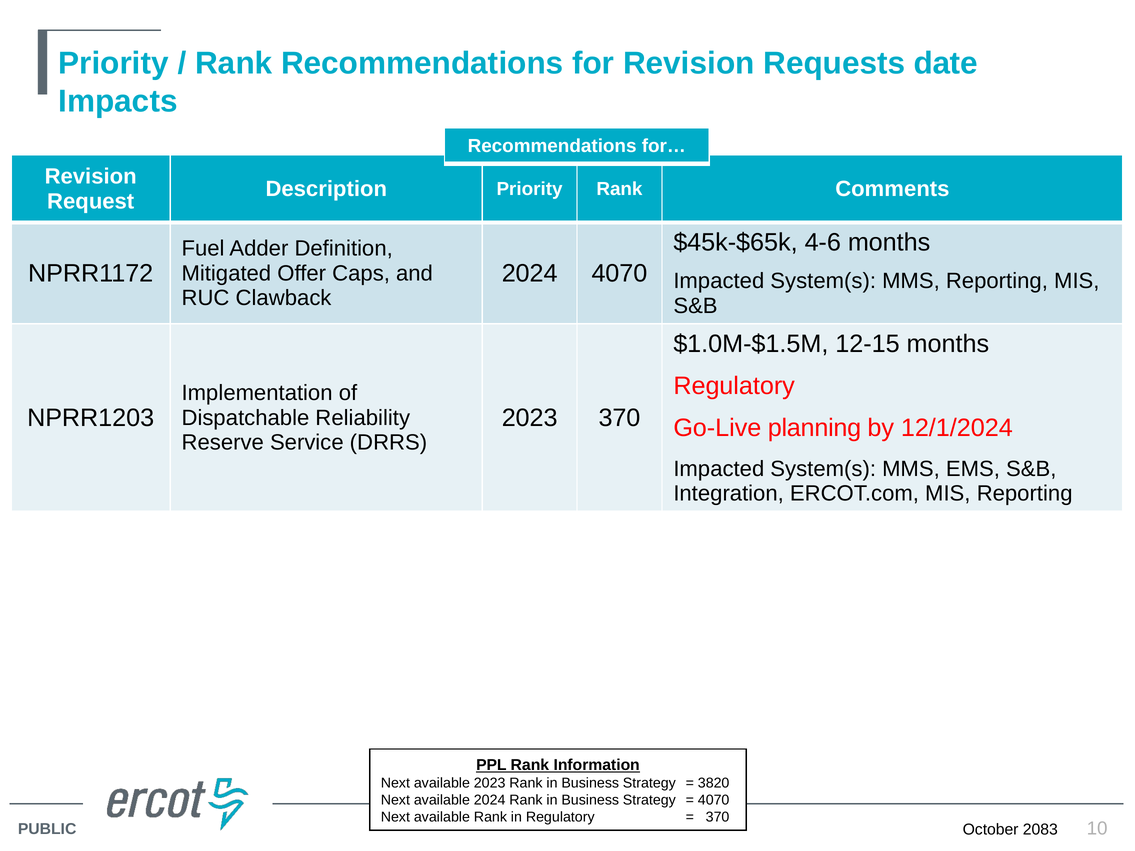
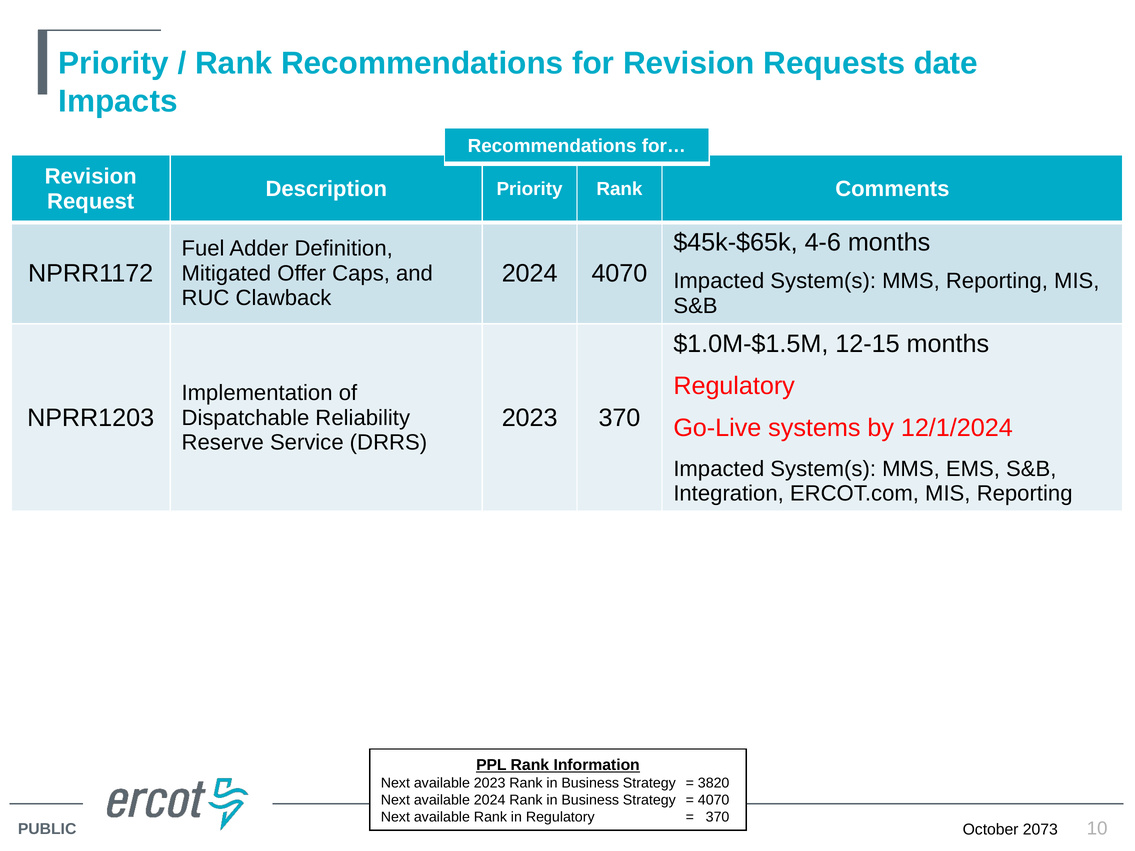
planning: planning -> systems
2083: 2083 -> 2073
